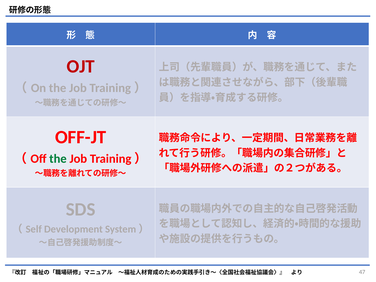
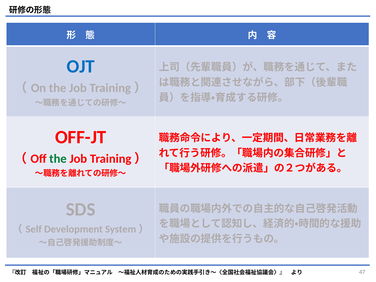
OJT colour: red -> blue
